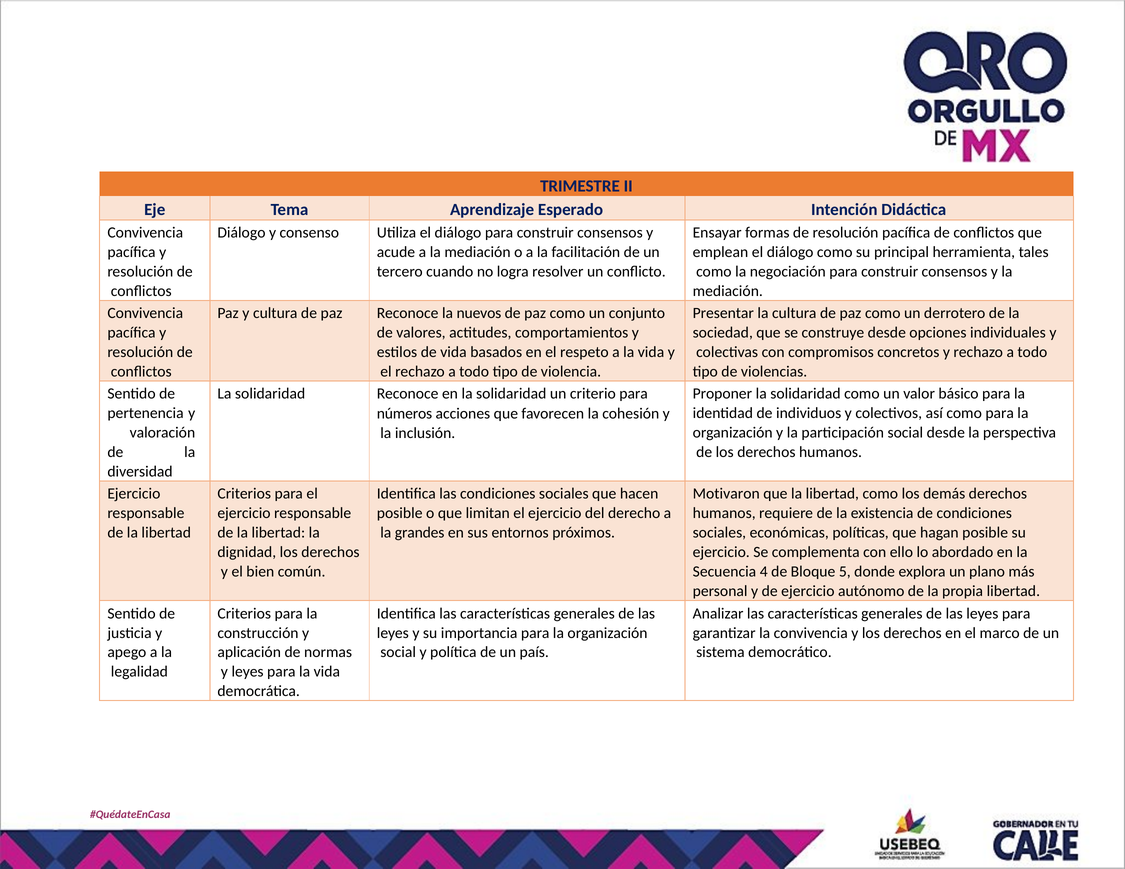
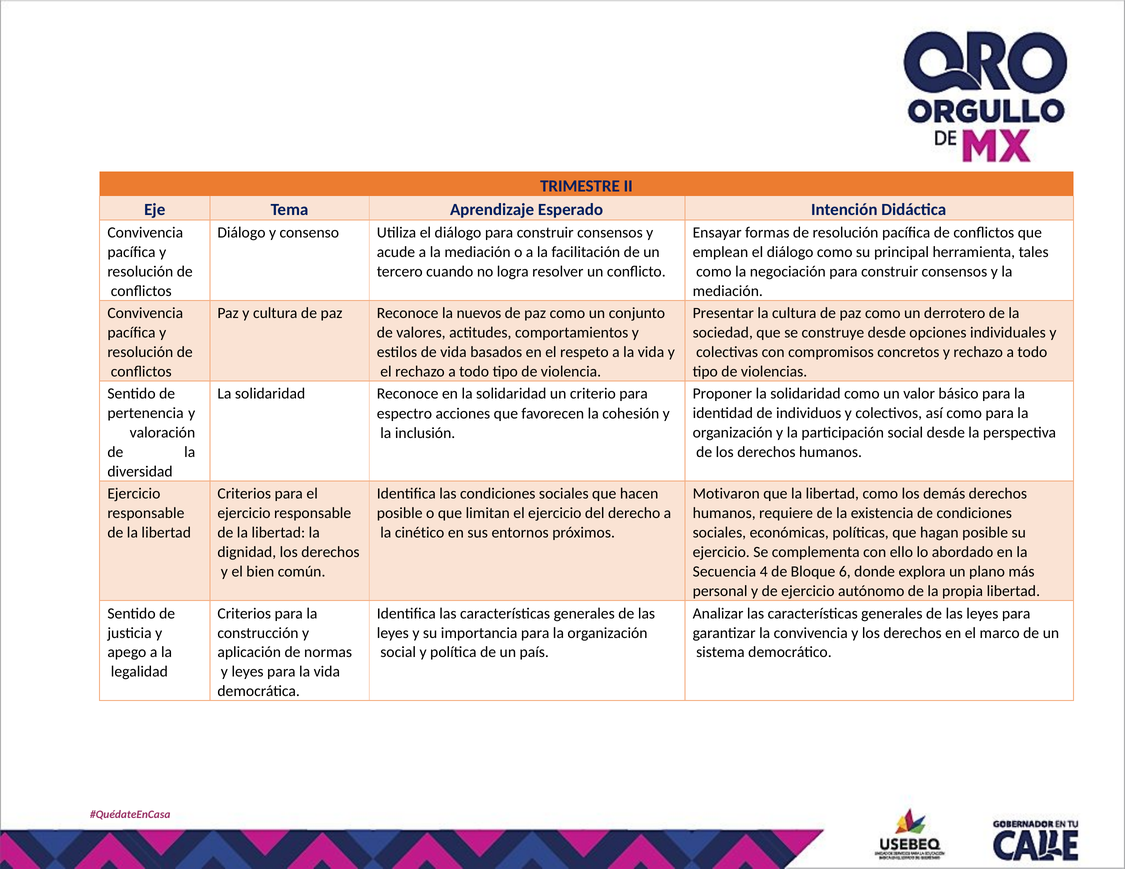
números: números -> espectro
grandes: grandes -> cinético
5: 5 -> 6
